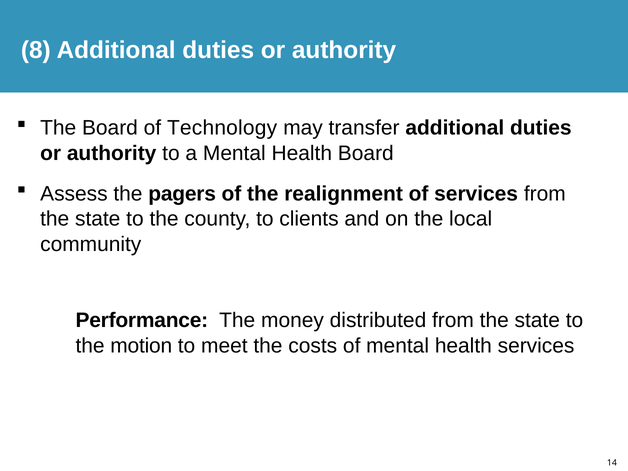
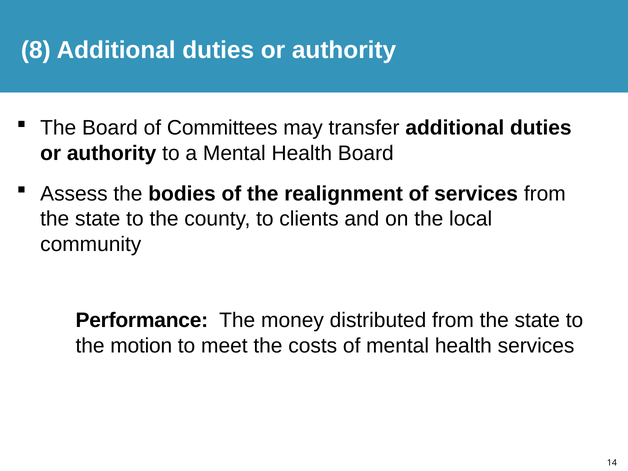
Technology: Technology -> Committees
pagers: pagers -> bodies
